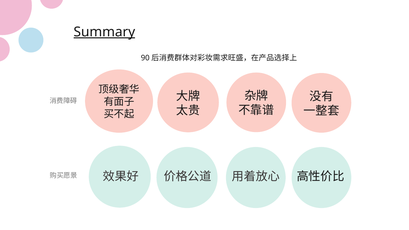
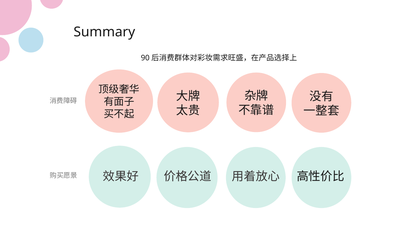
Summary underline: present -> none
